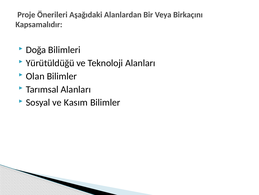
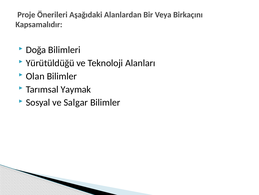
Tarımsal Alanları: Alanları -> Yaymak
Kasım: Kasım -> Salgar
